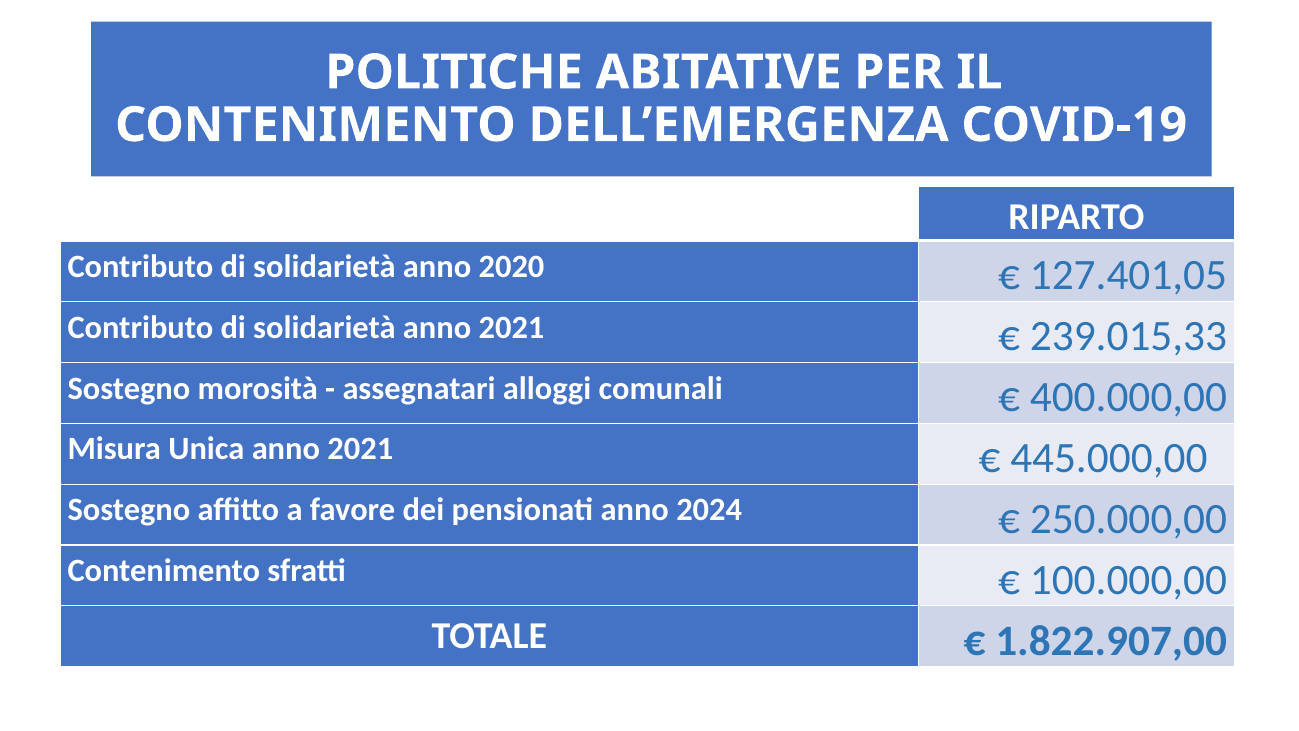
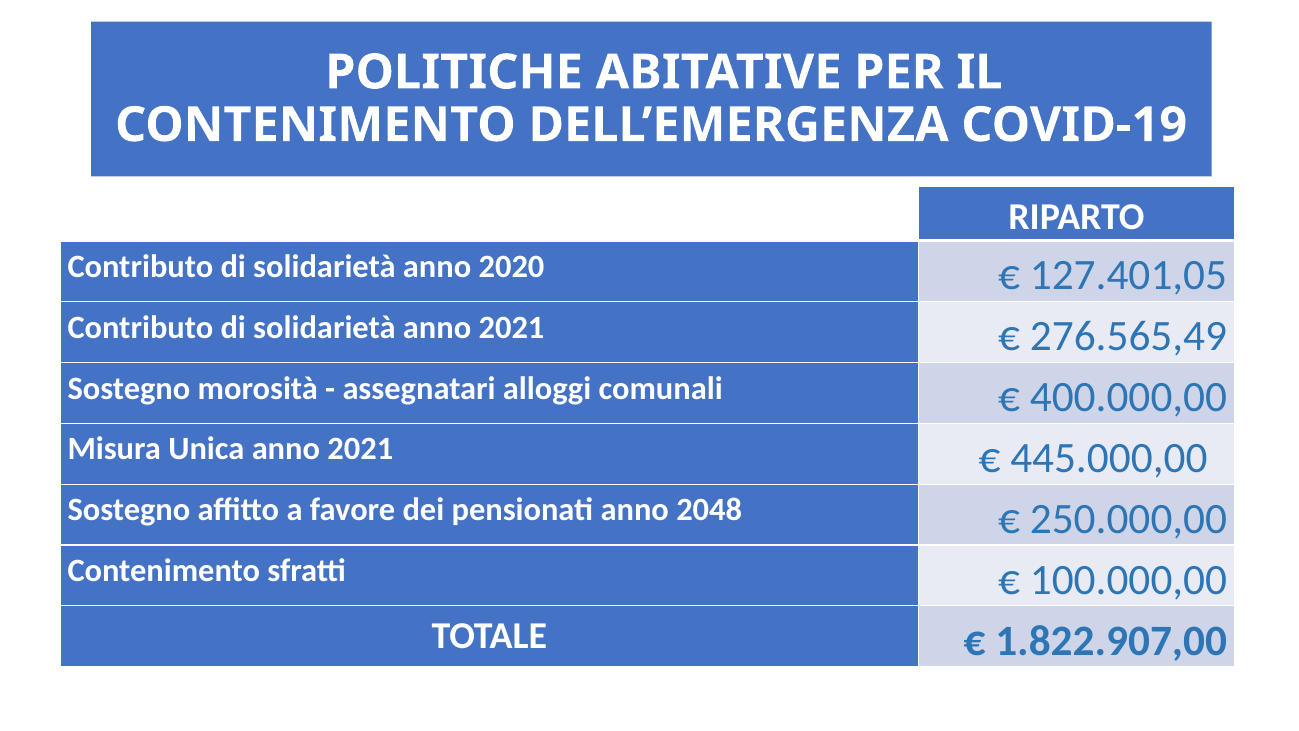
239.015,33: 239.015,33 -> 276.565,49
2024: 2024 -> 2048
